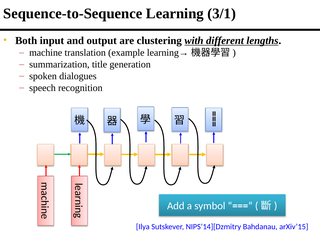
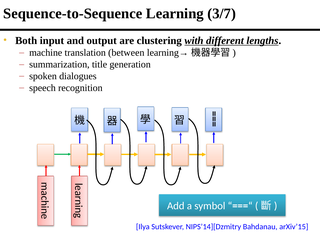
3/1: 3/1 -> 3/7
example: example -> between
